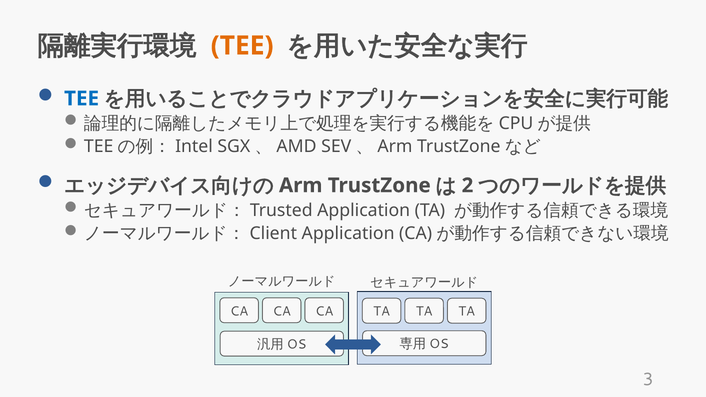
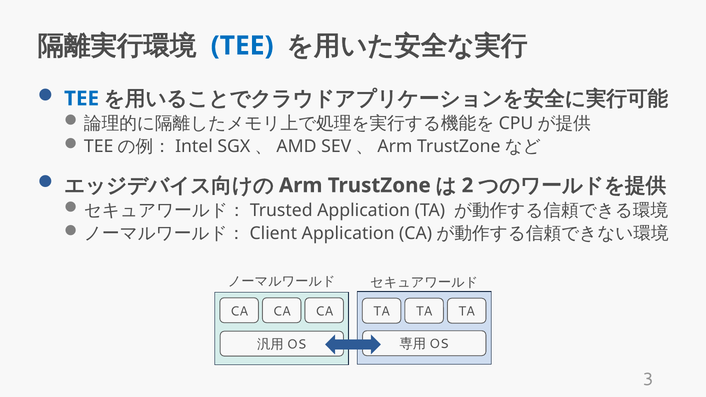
TEE at (242, 46) colour: orange -> blue
